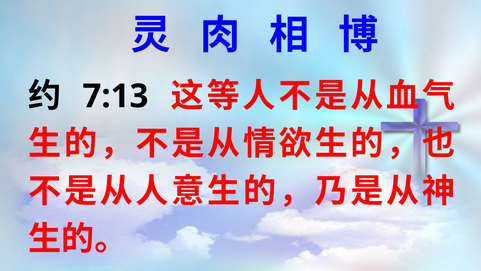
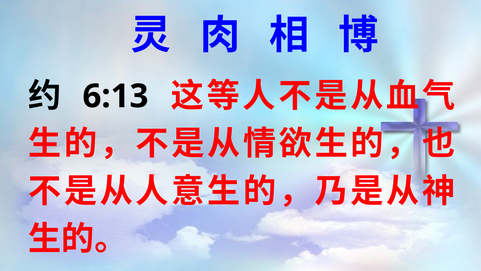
7:13: 7:13 -> 6:13
